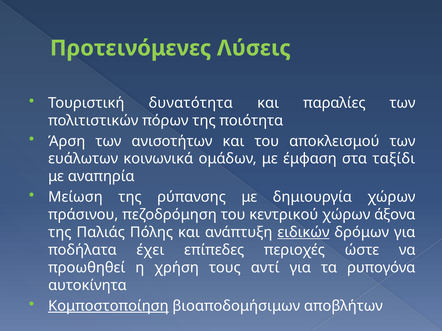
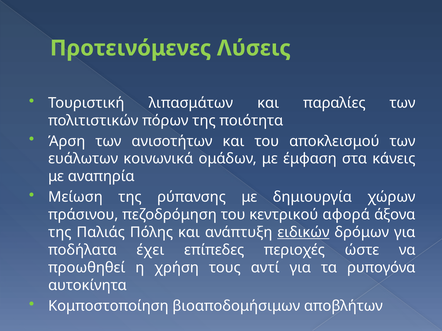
δυνατότητα: δυνατότητα -> λιπασμάτων
ταξίδι: ταξίδι -> κάνεις
κεντρικού χώρων: χώρων -> αφορά
Κομποστοποίηση underline: present -> none
